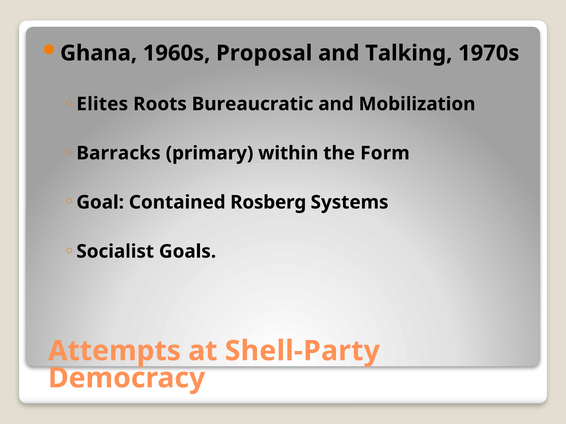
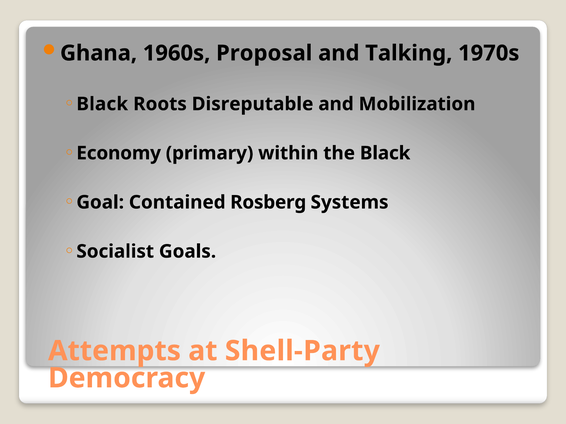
Elites at (102, 104): Elites -> Black
Bureaucratic: Bureaucratic -> Disreputable
Barracks: Barracks -> Economy
the Form: Form -> Black
